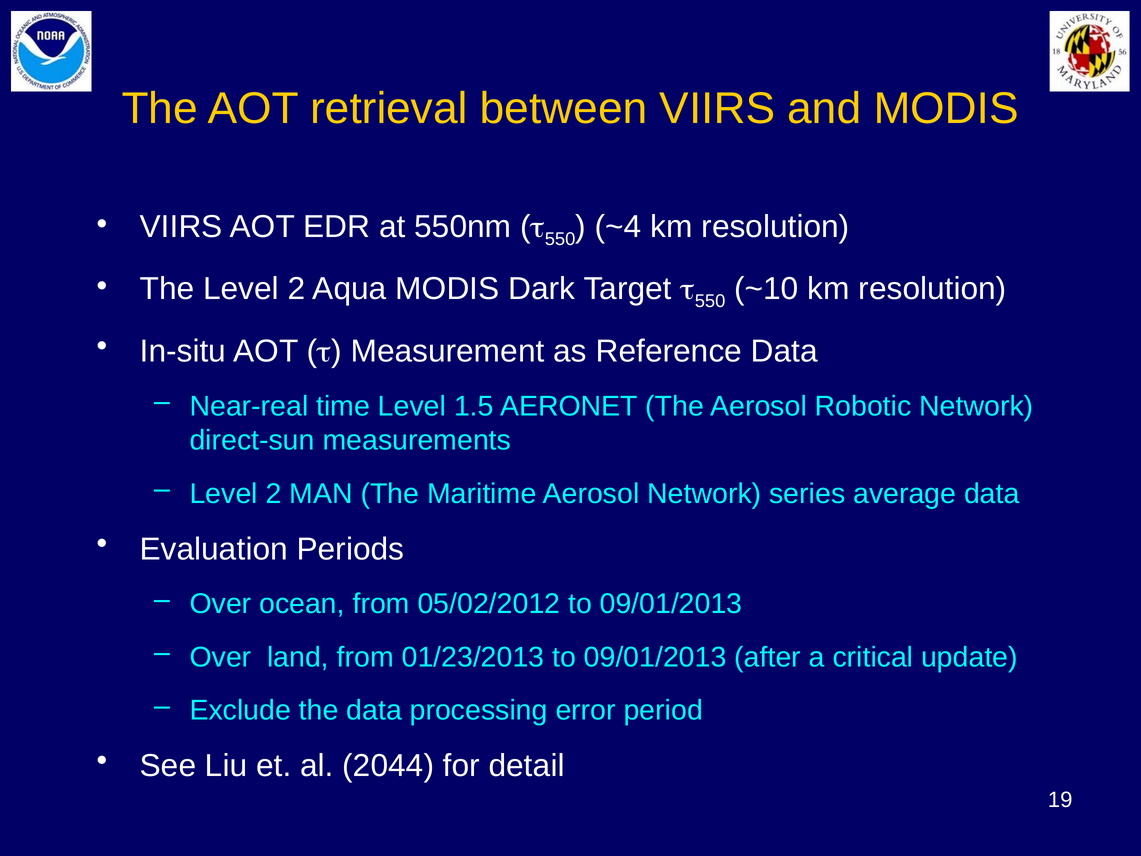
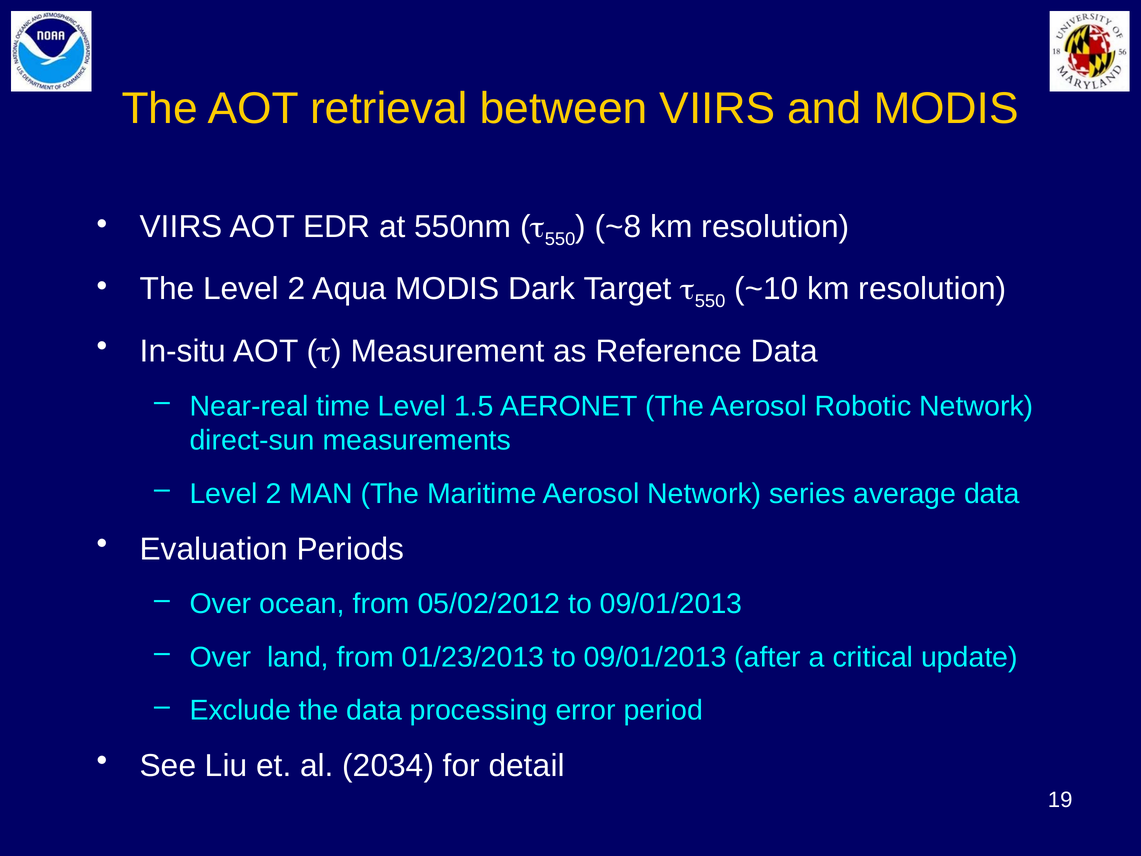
~4: ~4 -> ~8
2044: 2044 -> 2034
